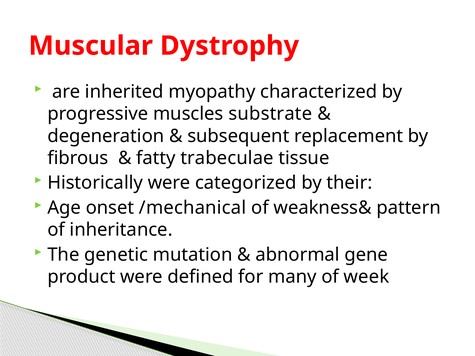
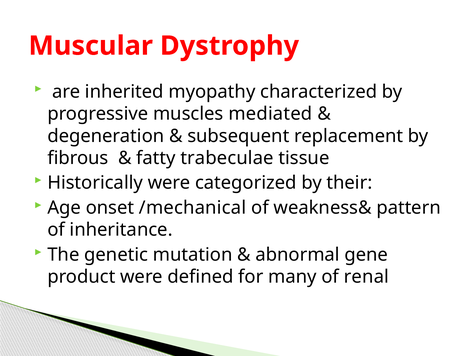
substrate: substrate -> mediated
week: week -> renal
